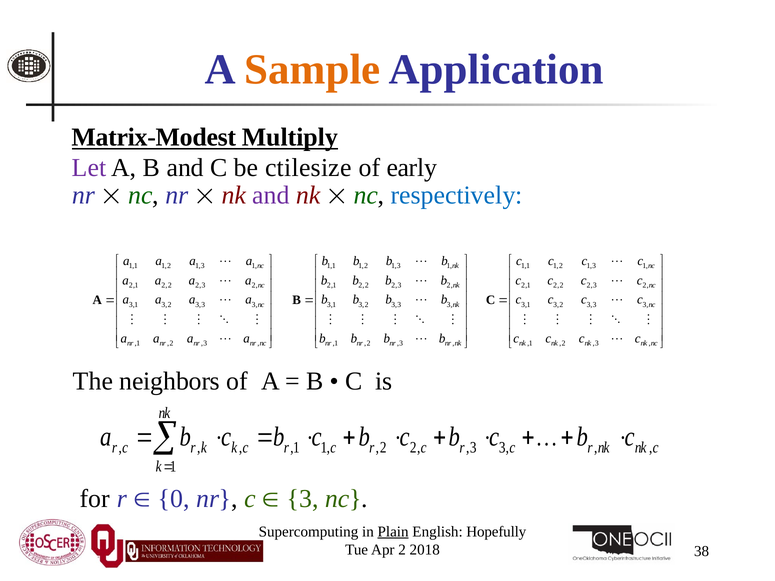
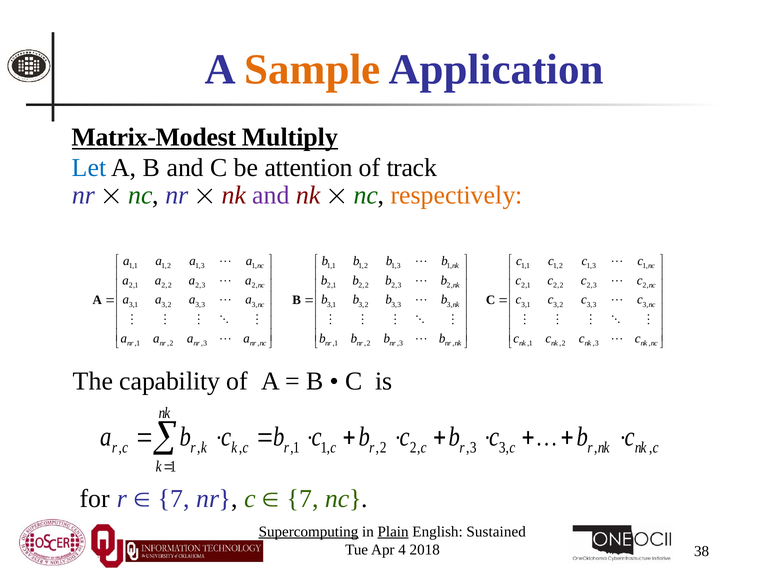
Let colour: purple -> blue
ctilesize: ctilesize -> attention
early: early -> track
respectively colour: blue -> orange
neighbors: neighbors -> capability
0 at (174, 499): 0 -> 7
3 at (303, 499): 3 -> 7
Supercomputing underline: none -> present
Hopefully: Hopefully -> Sustained
Apr 2: 2 -> 4
